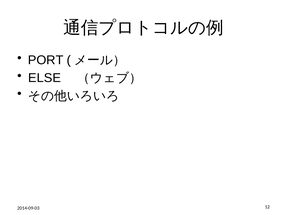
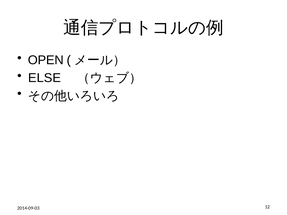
PORT: PORT -> OPEN
